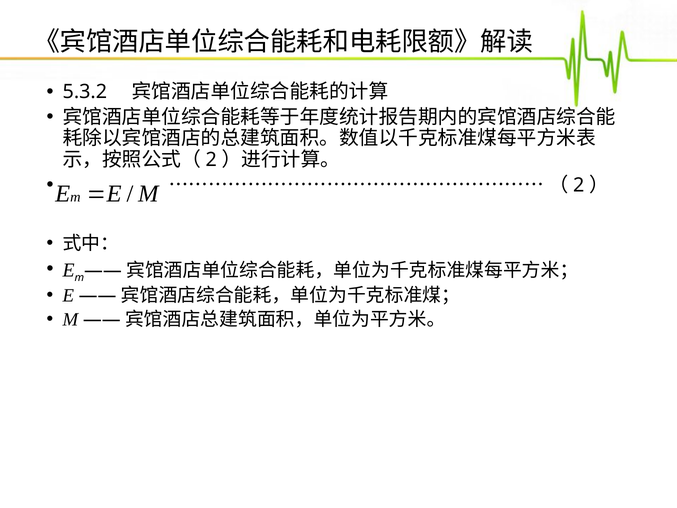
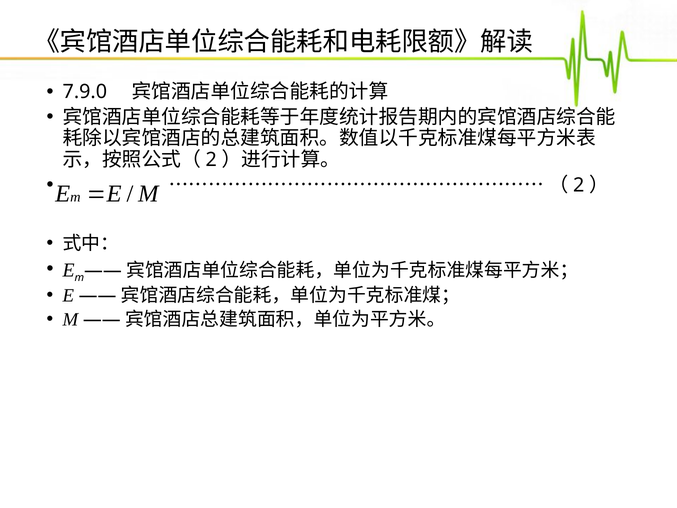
5.3.2: 5.3.2 -> 7.9.0
